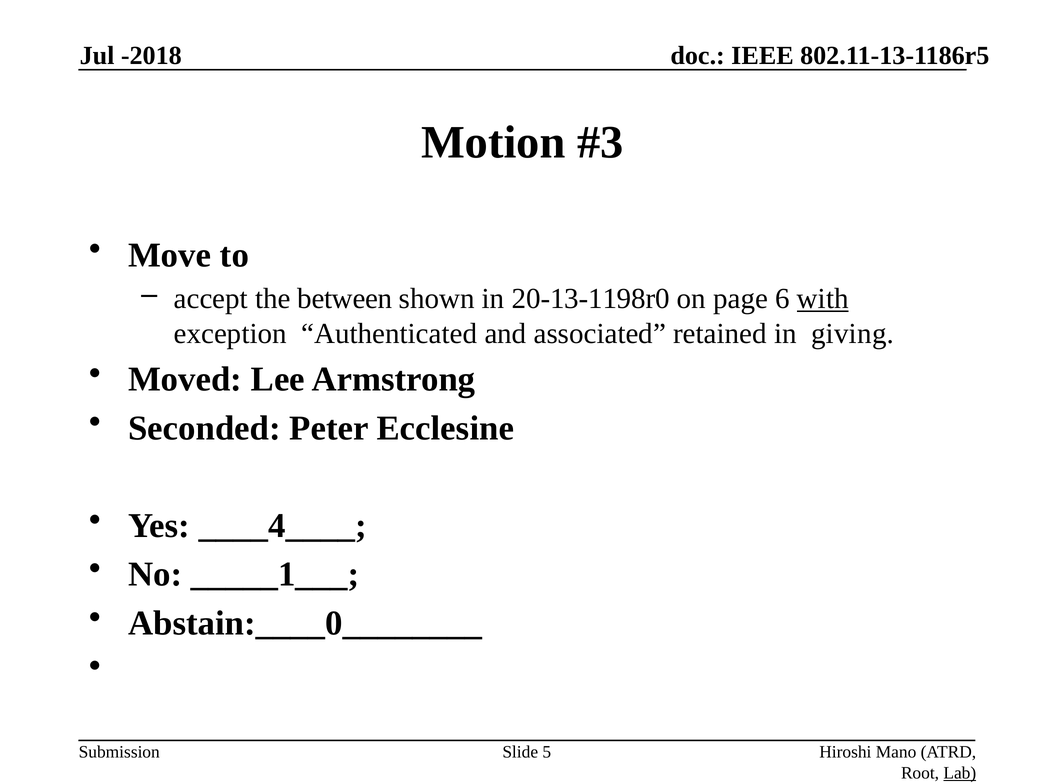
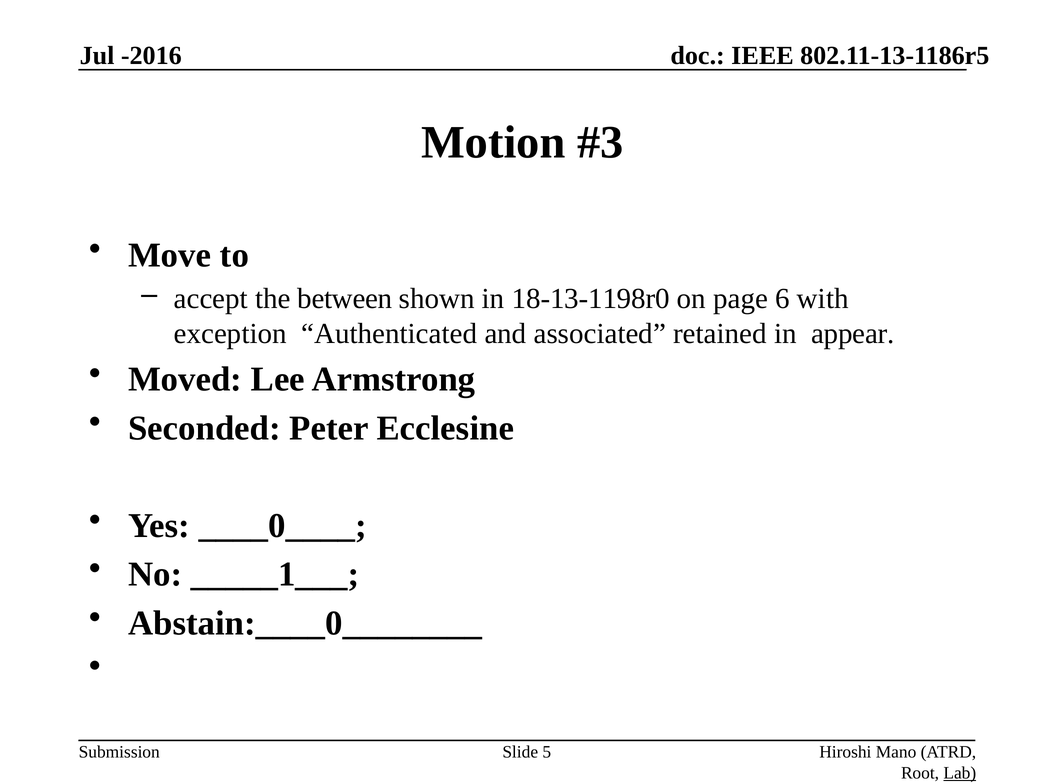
-2018: -2018 -> -2016
20-13-1198r0: 20-13-1198r0 -> 18-13-1198r0
with underline: present -> none
giving: giving -> appear
____4____: ____4____ -> ____0____
